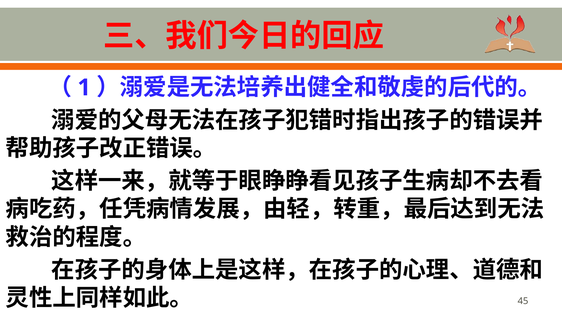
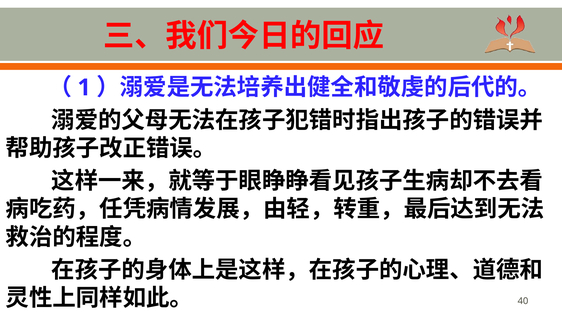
45: 45 -> 40
